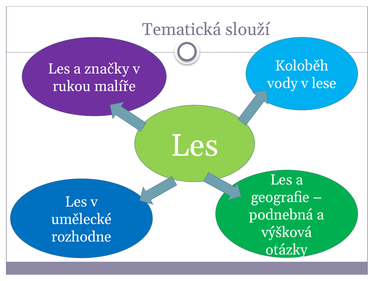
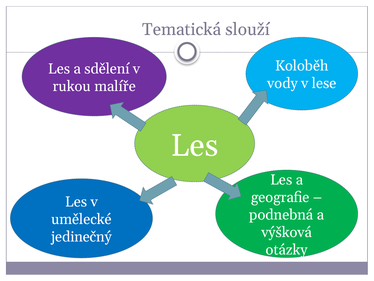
značky: značky -> sdělení
rozhodne: rozhodne -> jedinečný
